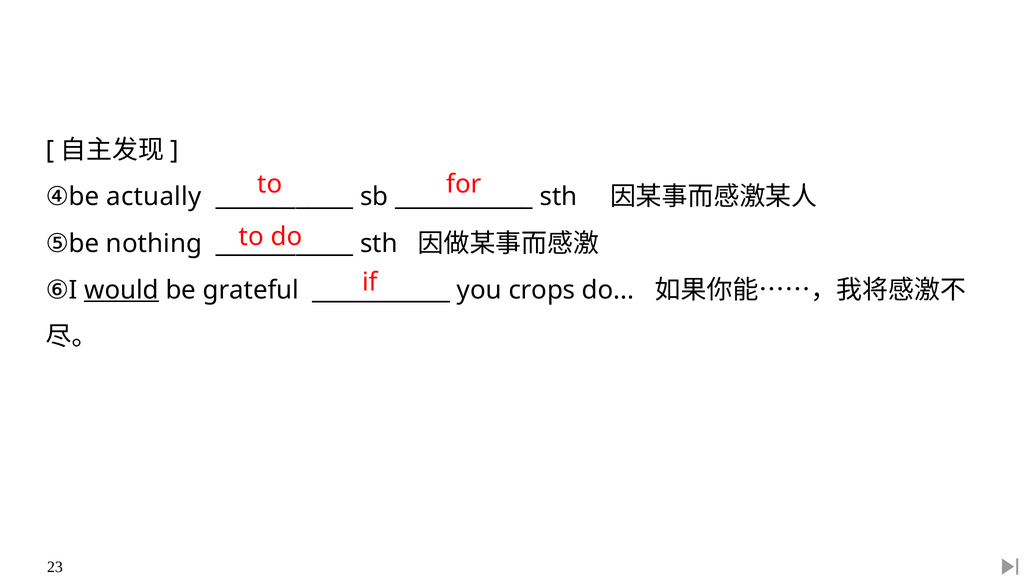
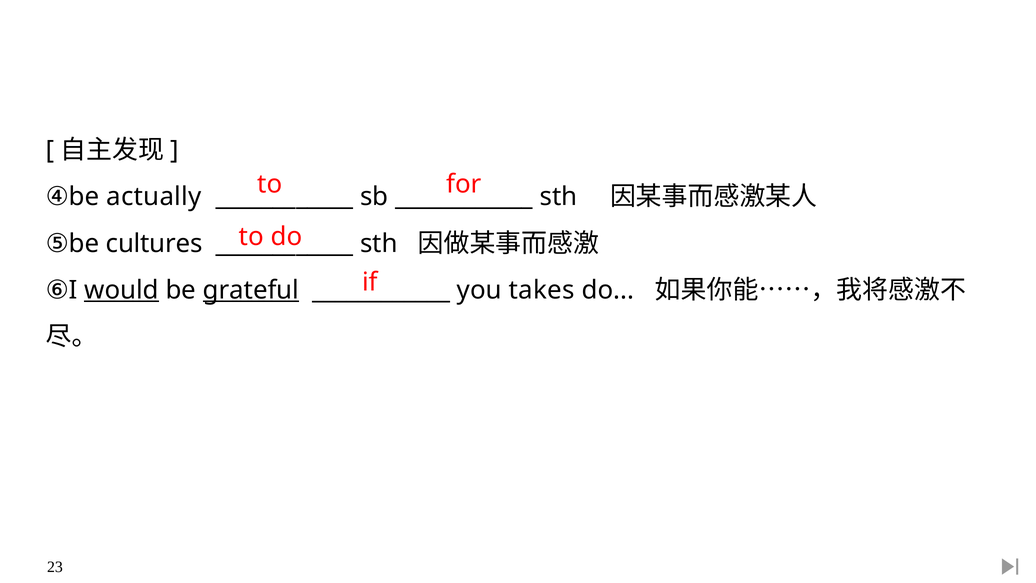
nothing: nothing -> cultures
grateful underline: none -> present
crops: crops -> takes
